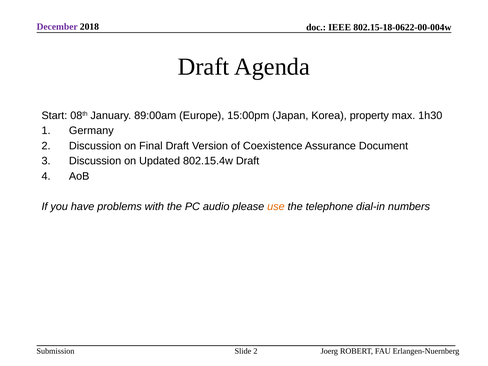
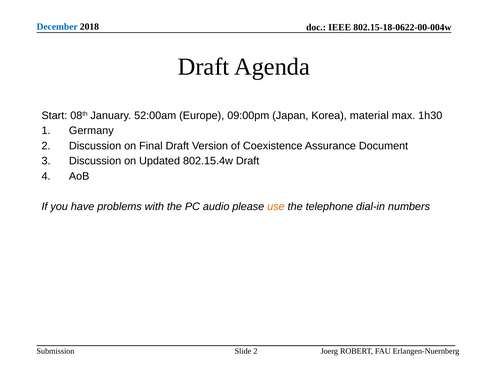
December colour: purple -> blue
89:00am: 89:00am -> 52:00am
15:00pm: 15:00pm -> 09:00pm
property: property -> material
